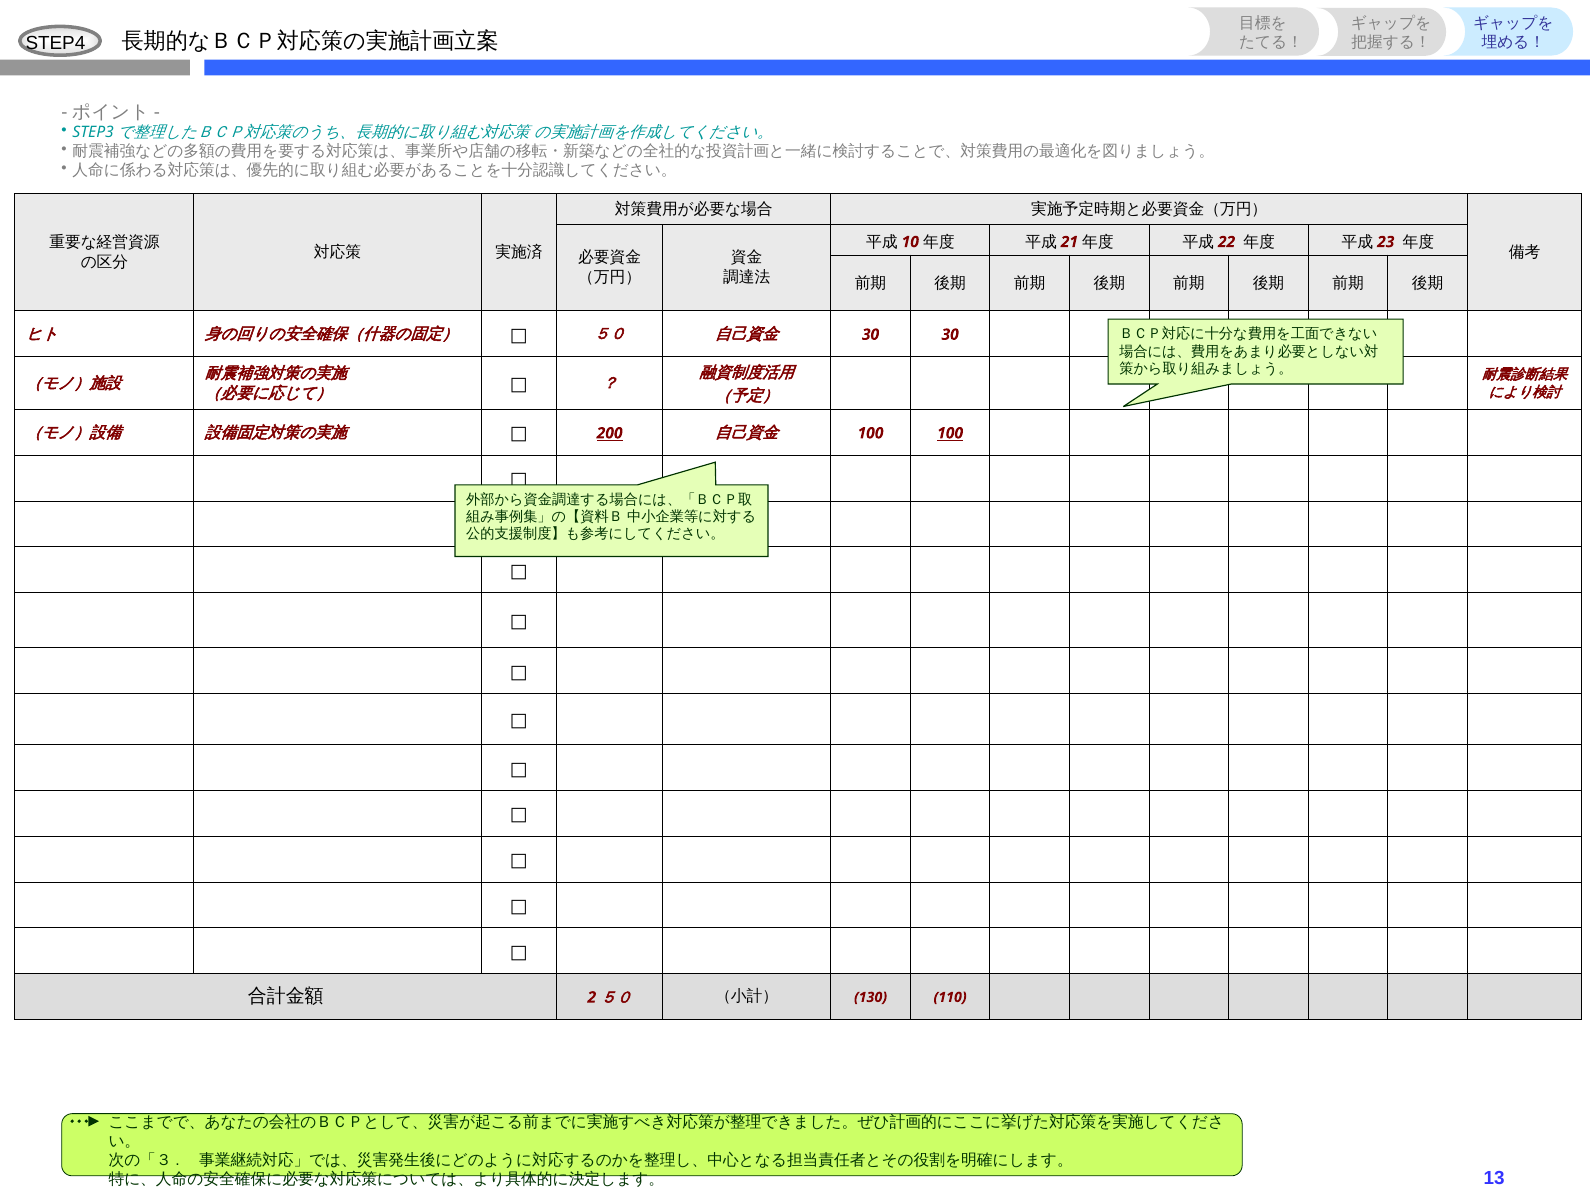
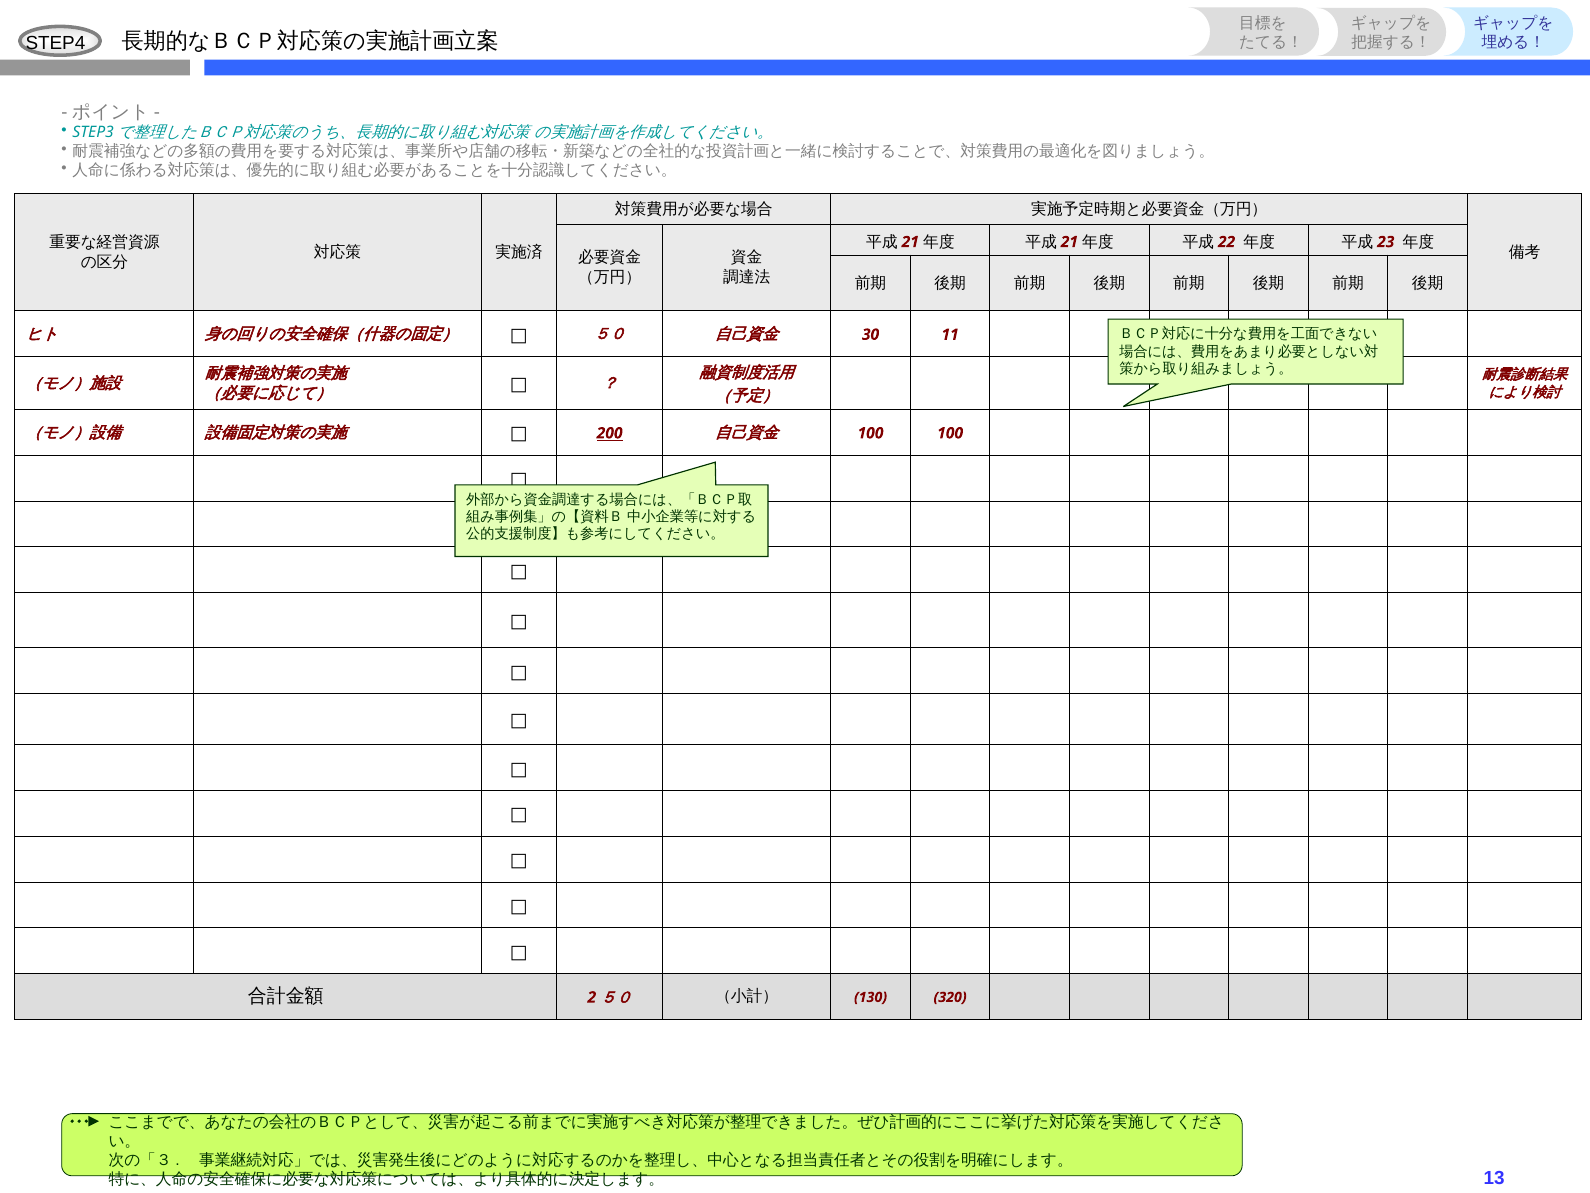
10 at (910, 242): 10 -> 21
30 30: 30 -> 11
100 at (950, 433) underline: present -> none
110: 110 -> 320
